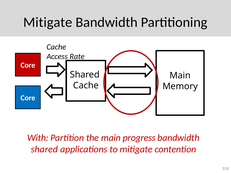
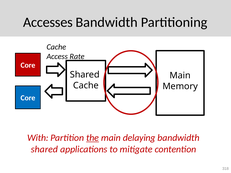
Mitigate at (48, 22): Mitigate -> Accesses
the underline: none -> present
progress: progress -> delaying
